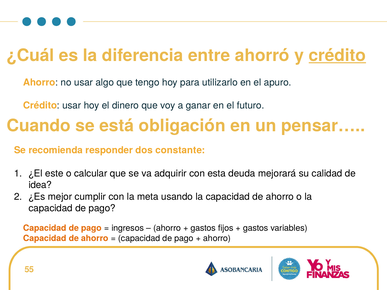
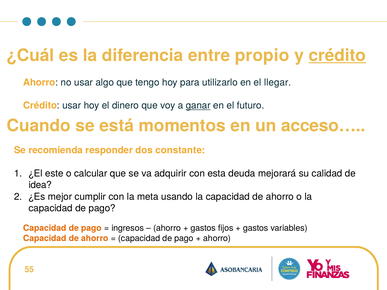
ahorró: ahorró -> propio
apuro: apuro -> llegar
ganar underline: none -> present
obligación: obligación -> momentos
pensar…: pensar… -> acceso…
